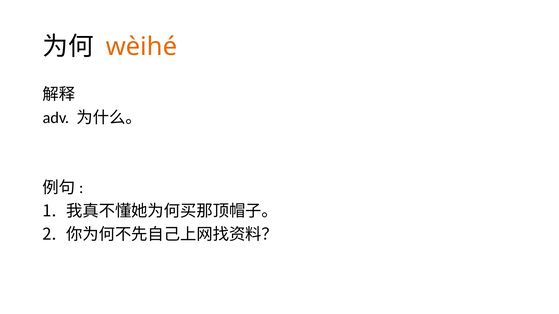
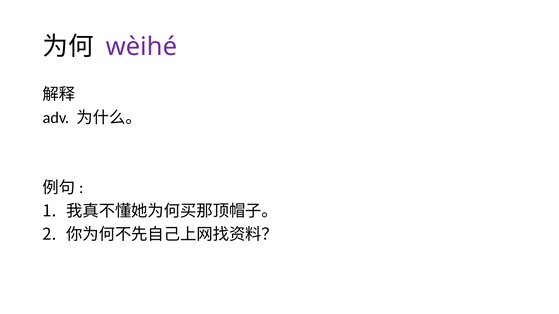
wèihé colour: orange -> purple
